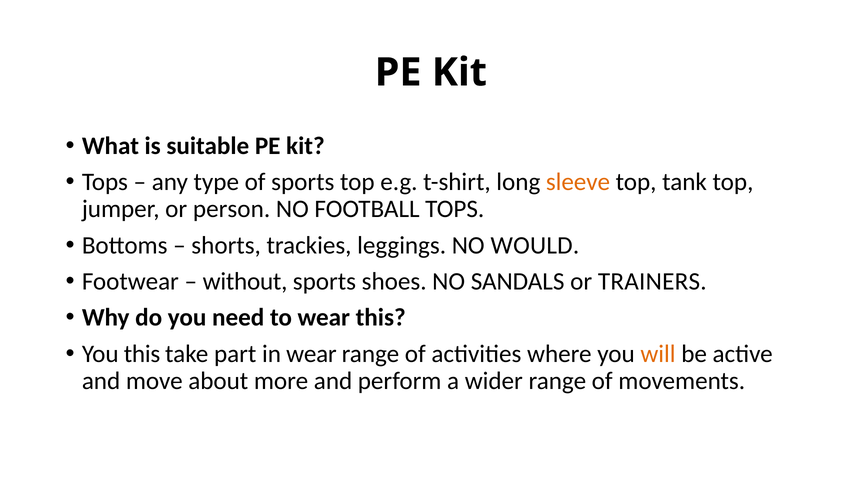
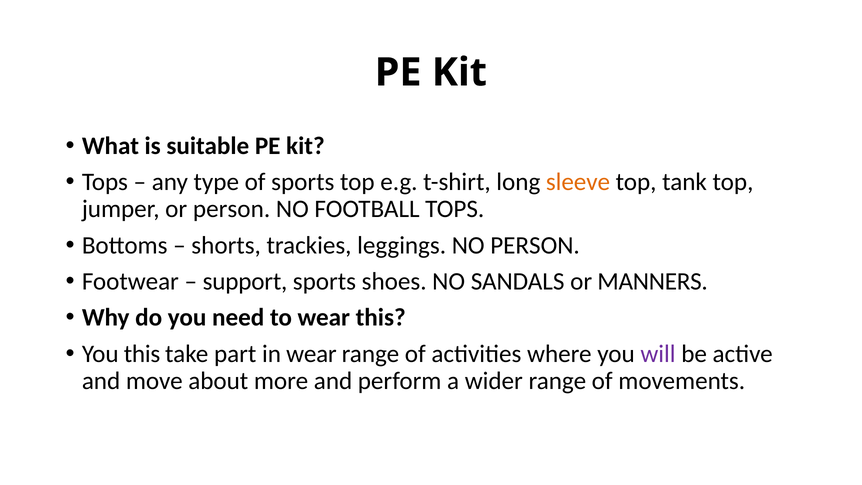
NO WOULD: WOULD -> PERSON
without: without -> support
TRAINERS: TRAINERS -> MANNERS
will colour: orange -> purple
